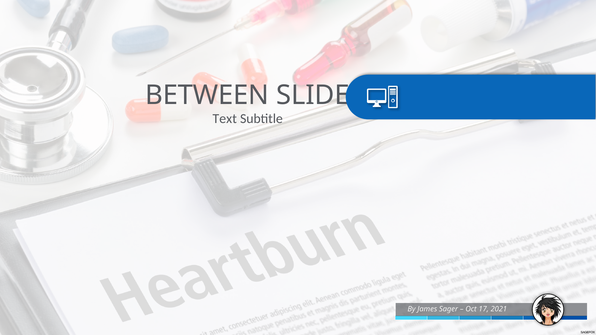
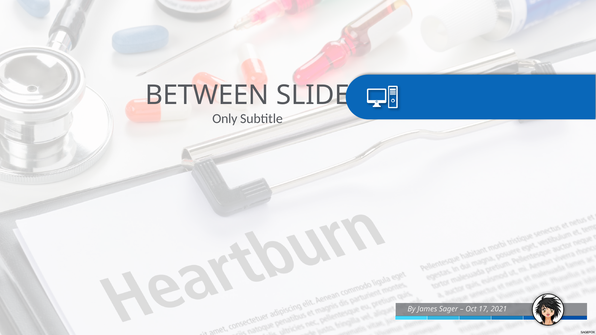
Text: Text -> Only
